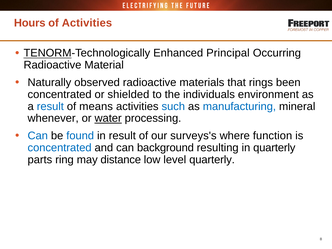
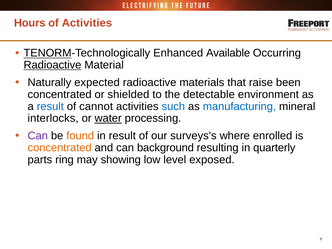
Principal: Principal -> Available
Radioactive at (52, 65) underline: none -> present
observed: observed -> expected
rings: rings -> raise
individuals: individuals -> detectable
means: means -> cannot
whenever: whenever -> interlocks
Can at (38, 136) colour: blue -> purple
found colour: blue -> orange
function: function -> enrolled
concentrated at (60, 148) colour: blue -> orange
distance: distance -> showing
level quarterly: quarterly -> exposed
